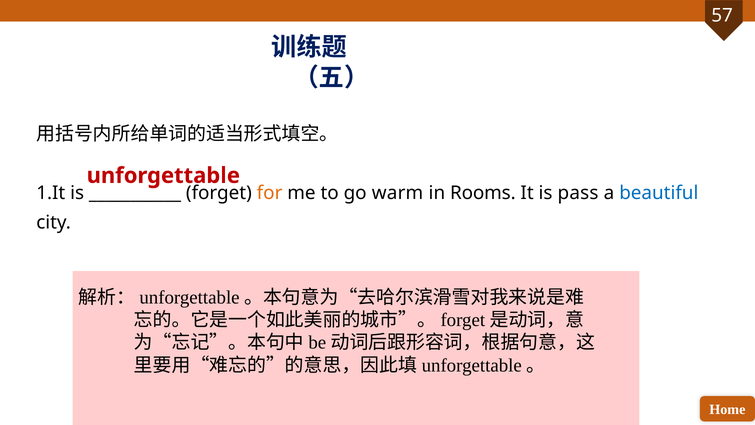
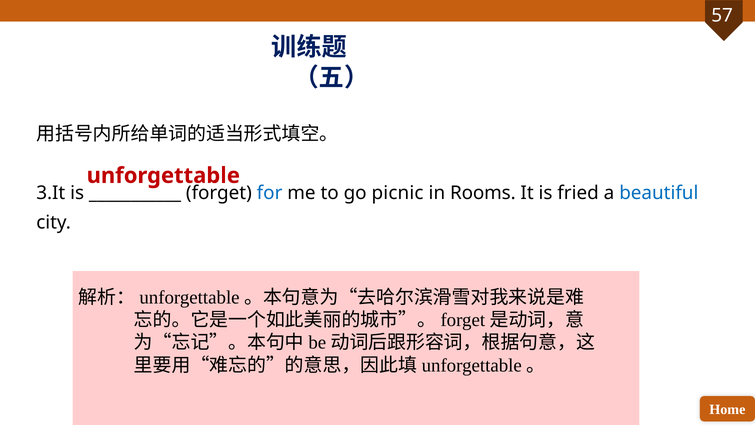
1.It: 1.It -> 3.It
for colour: orange -> blue
warm: warm -> picnic
pass: pass -> fried
